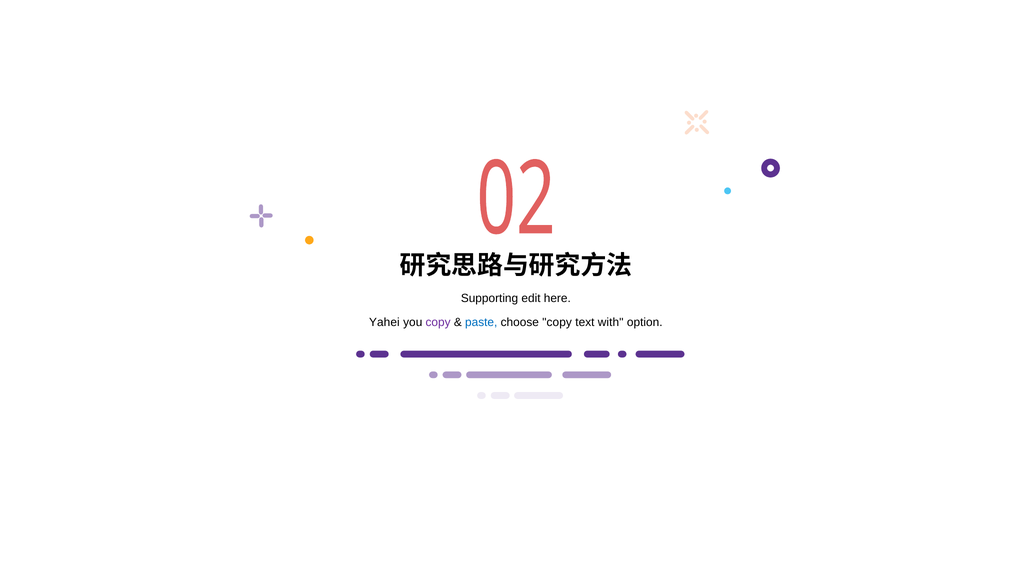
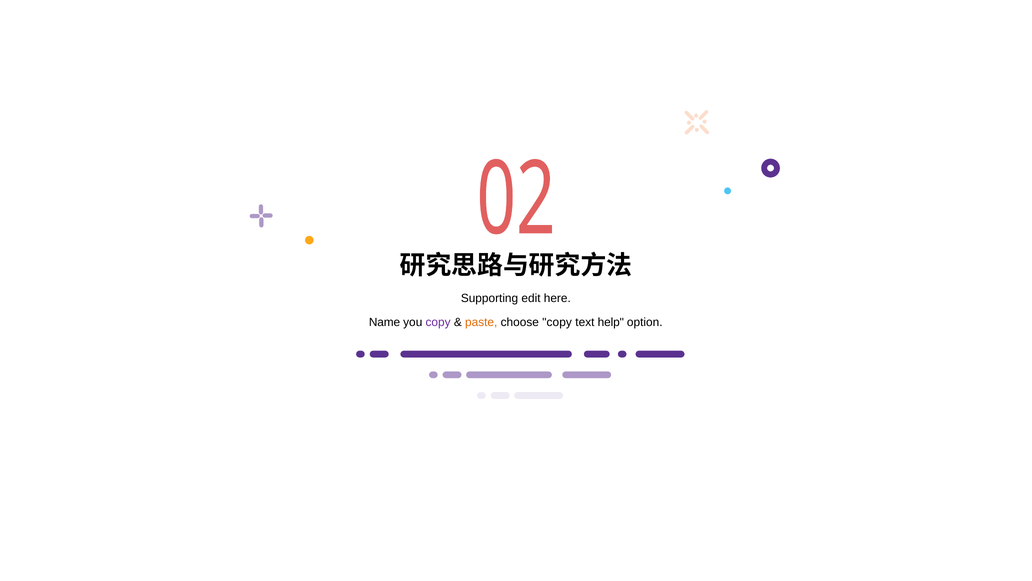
Yahei: Yahei -> Name
paste colour: blue -> orange
with: with -> help
